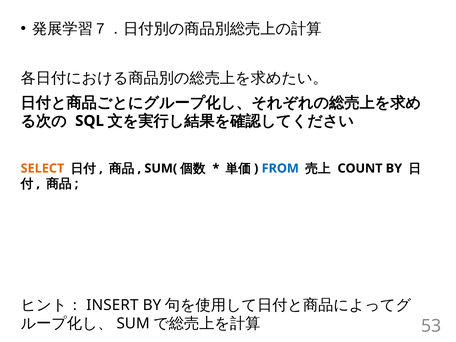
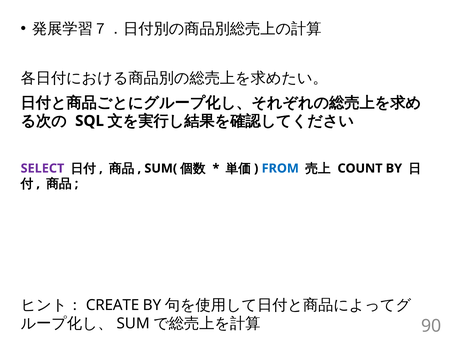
SELECT colour: orange -> purple
INSERT: INSERT -> CREATE
53: 53 -> 90
